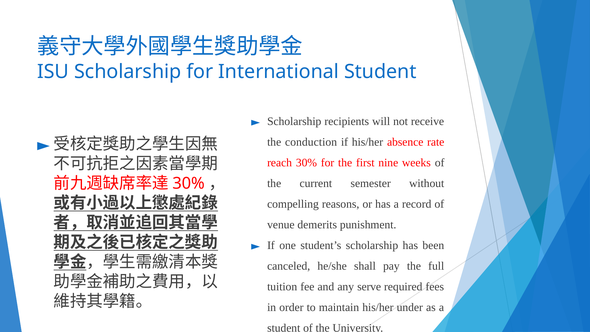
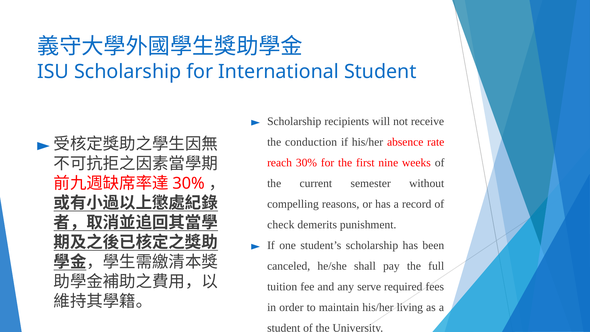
venue: venue -> check
under: under -> living
